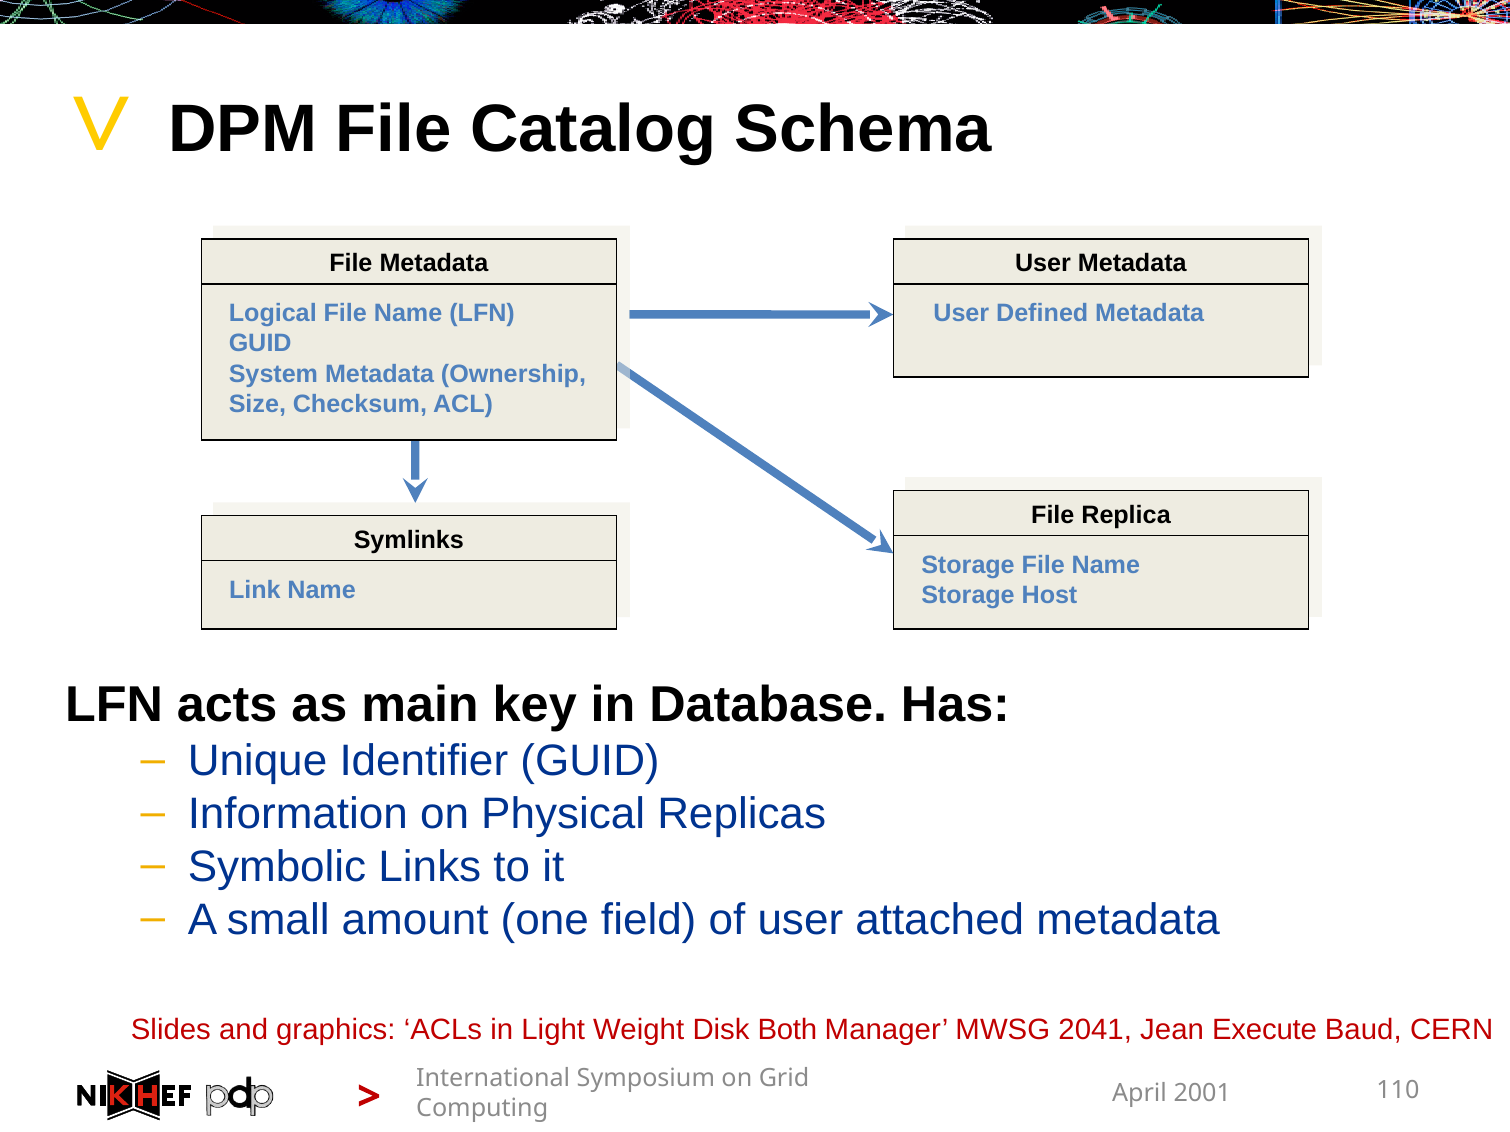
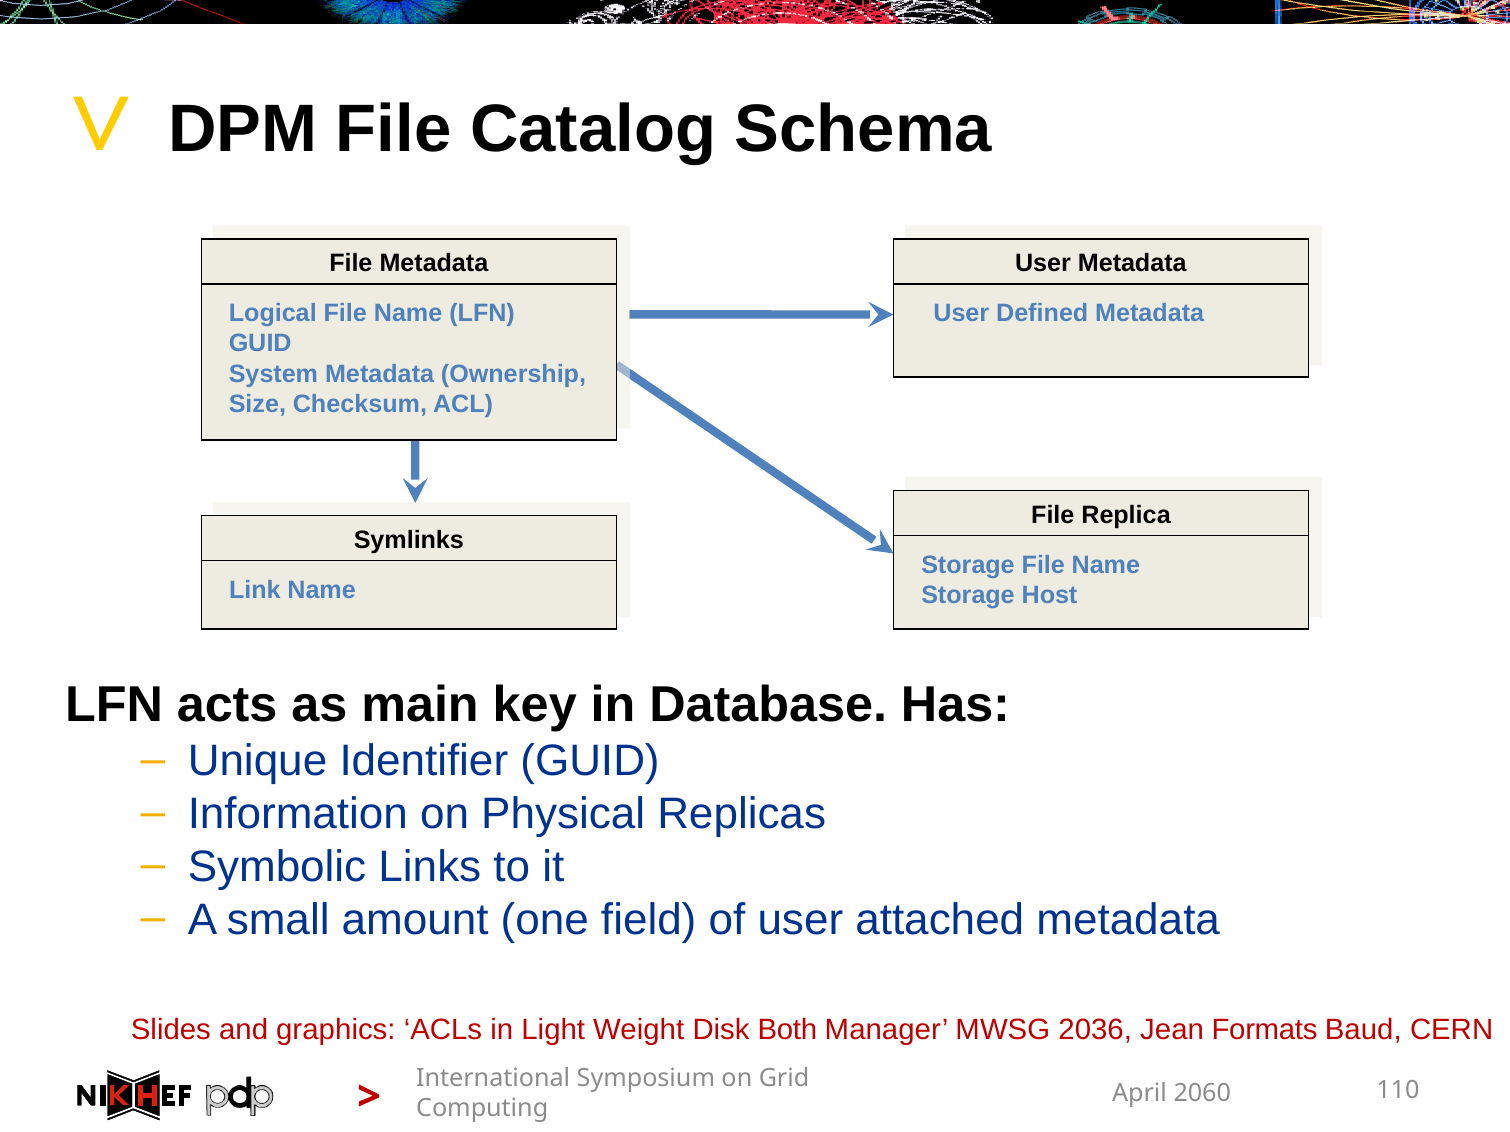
2041: 2041 -> 2036
Execute: Execute -> Formats
2001: 2001 -> 2060
